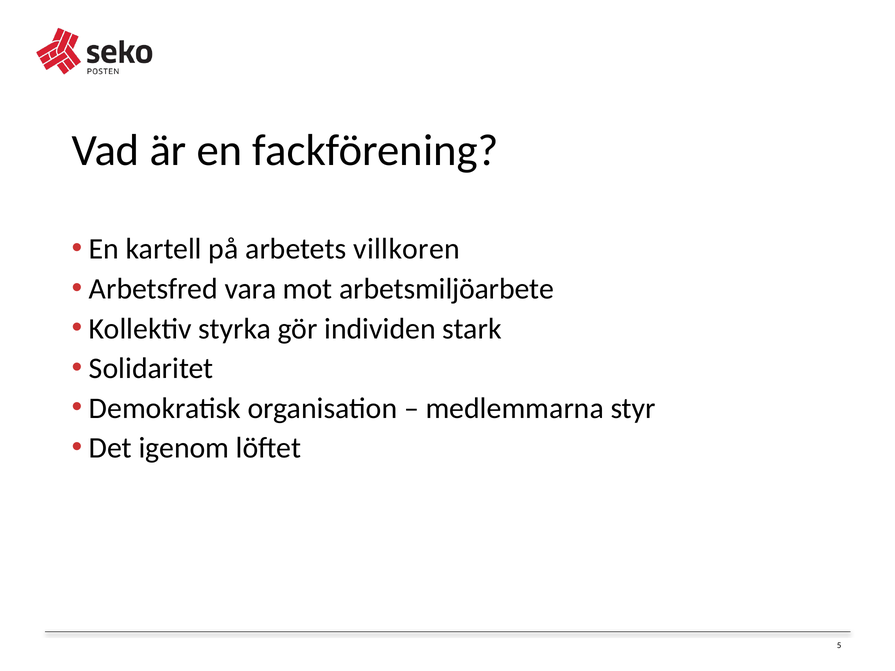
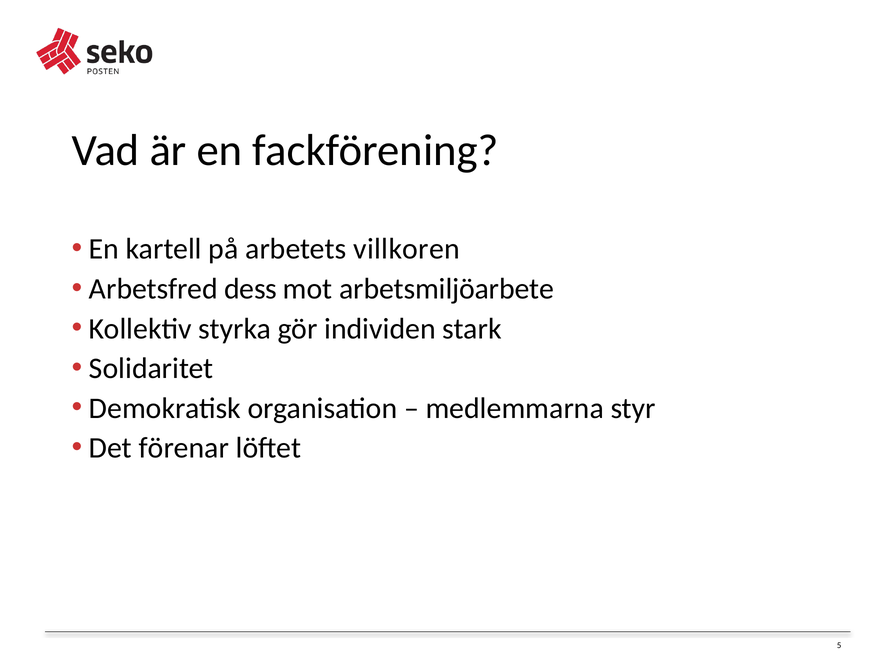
vara: vara -> dess
igenom: igenom -> förenar
